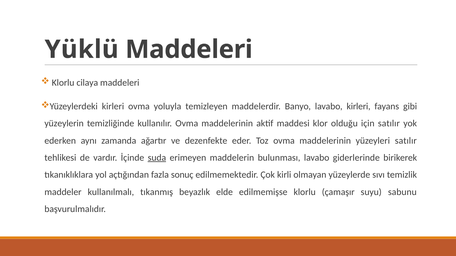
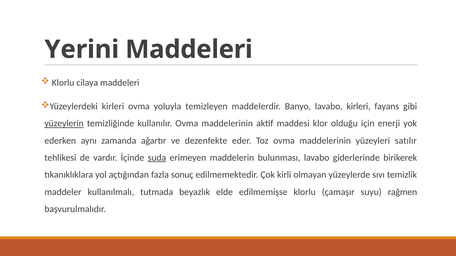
Yüklü: Yüklü -> Yerini
yüzeylerin underline: none -> present
için satılır: satılır -> enerji
tıkanmış: tıkanmış -> tutmada
sabunu: sabunu -> rağmen
